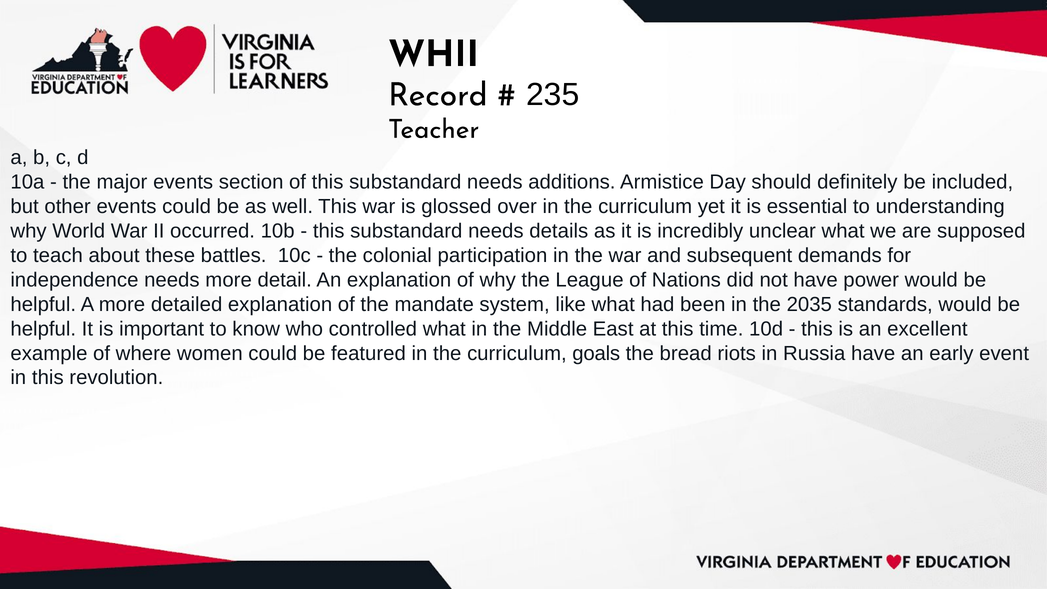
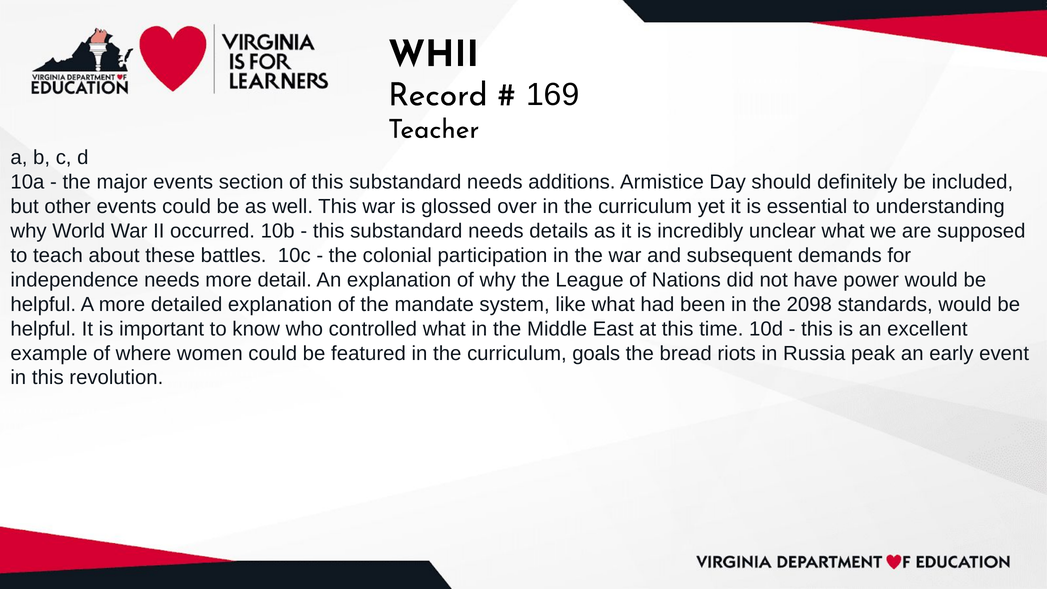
235: 235 -> 169
2035: 2035 -> 2098
Russia have: have -> peak
